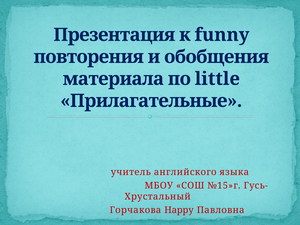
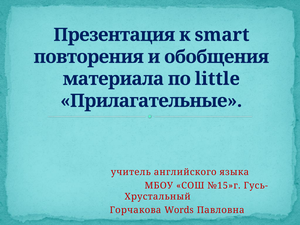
funny: funny -> smart
Happy: Happy -> Words
